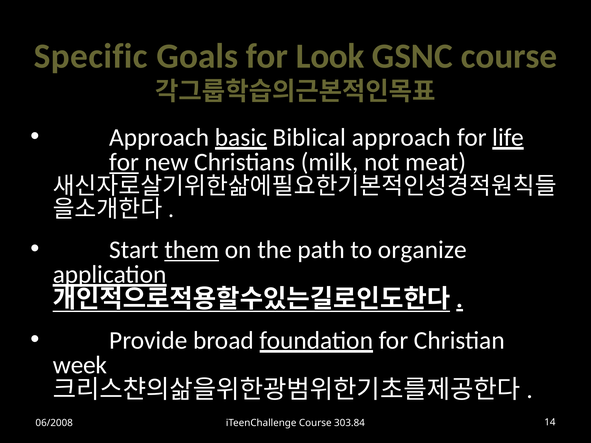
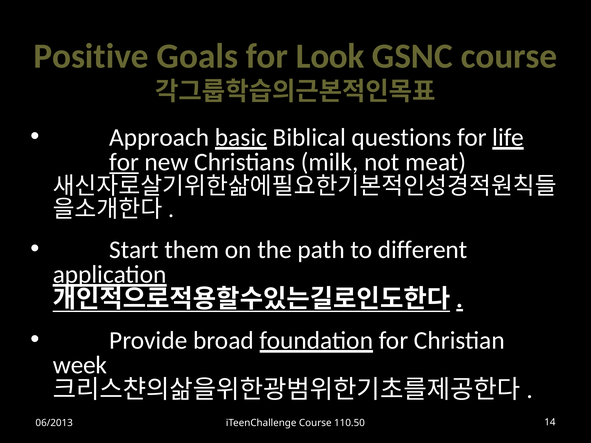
Specific: Specific -> Positive
Biblical approach: approach -> questions
them underline: present -> none
organize: organize -> different
06/2008: 06/2008 -> 06/2013
303.84: 303.84 -> 110.50
